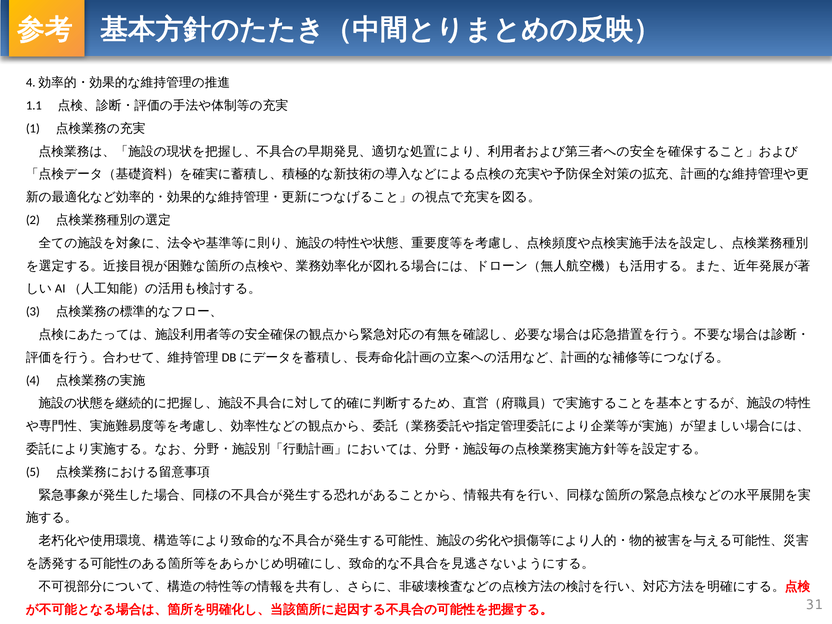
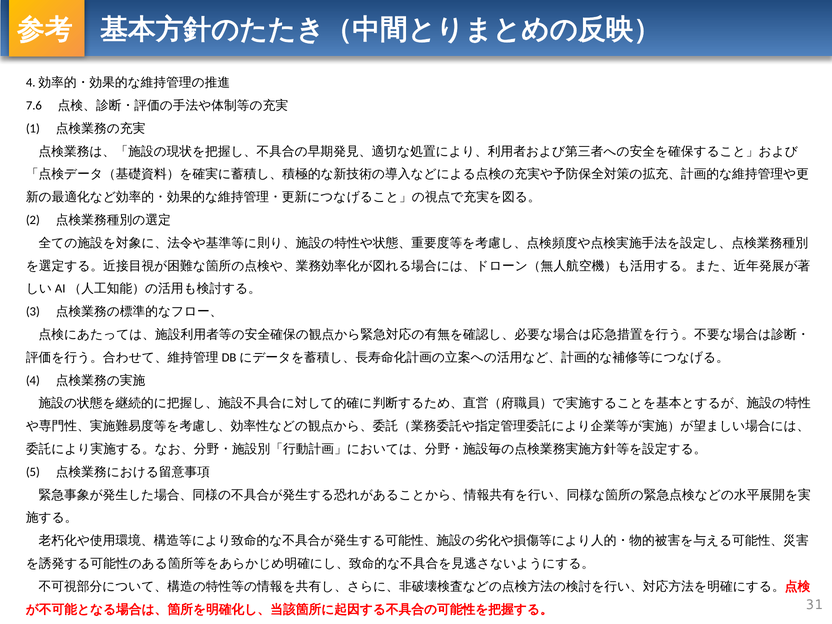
1.1: 1.1 -> 7.6
